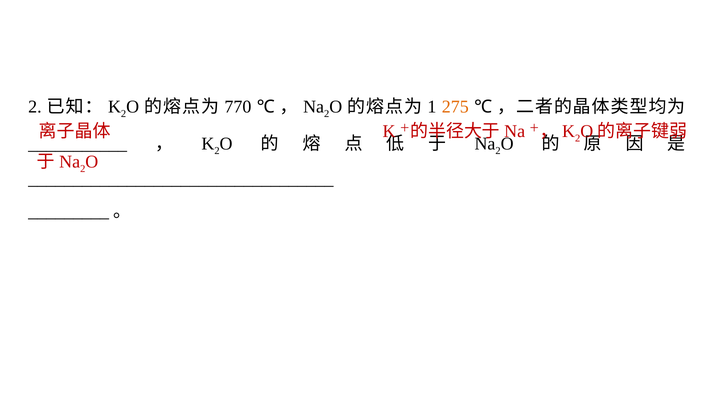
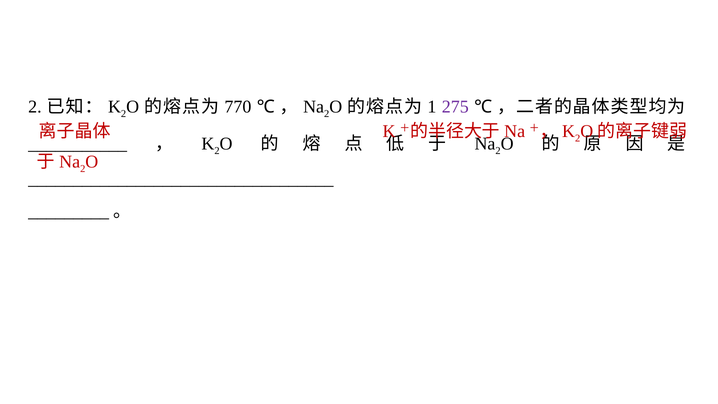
275 colour: orange -> purple
